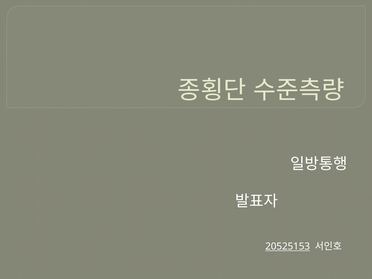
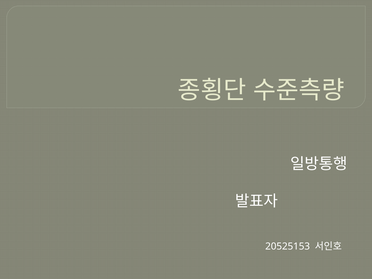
20525153 underline: present -> none
